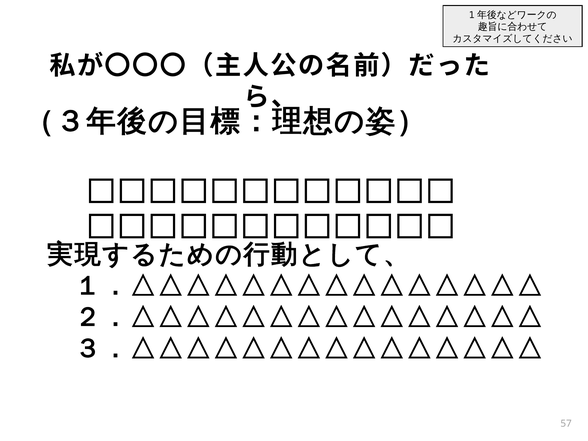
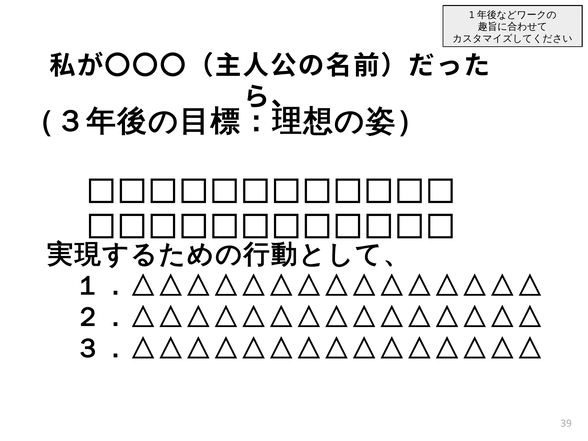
57: 57 -> 39
